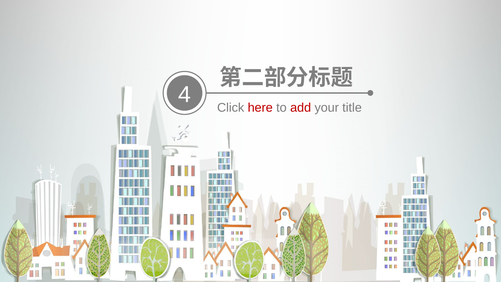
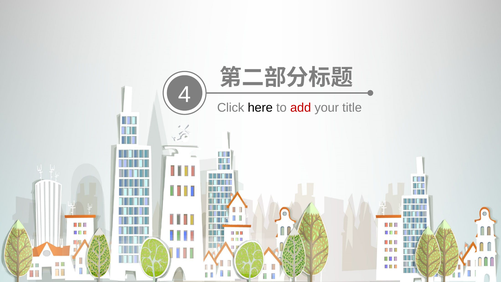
here colour: red -> black
